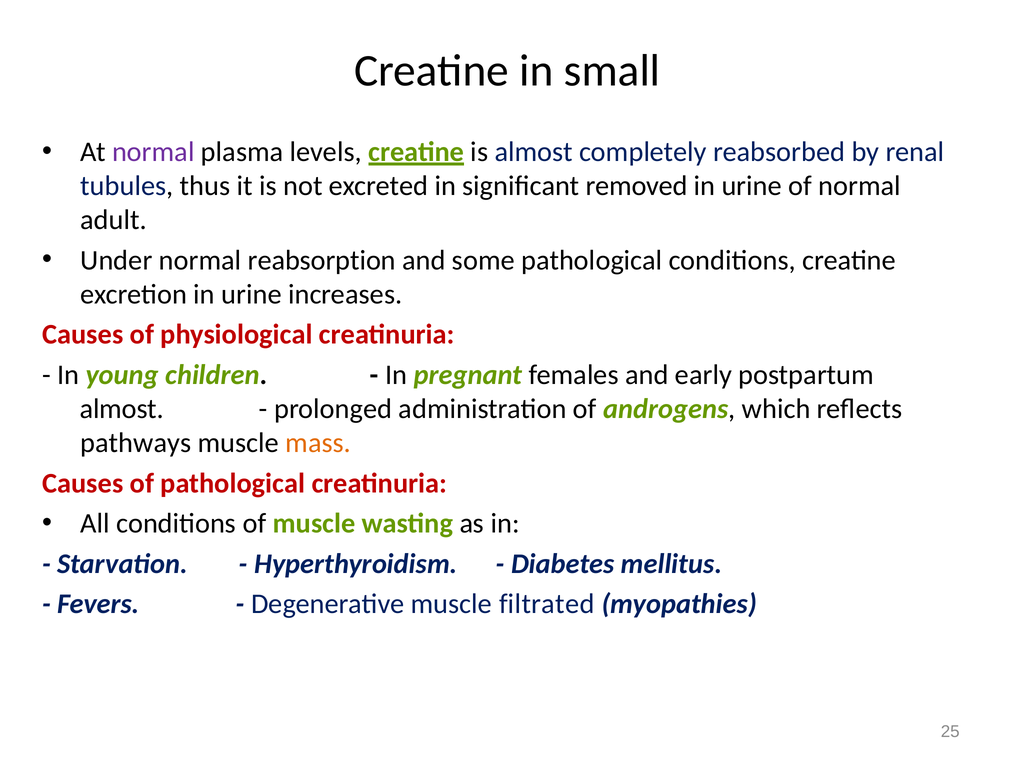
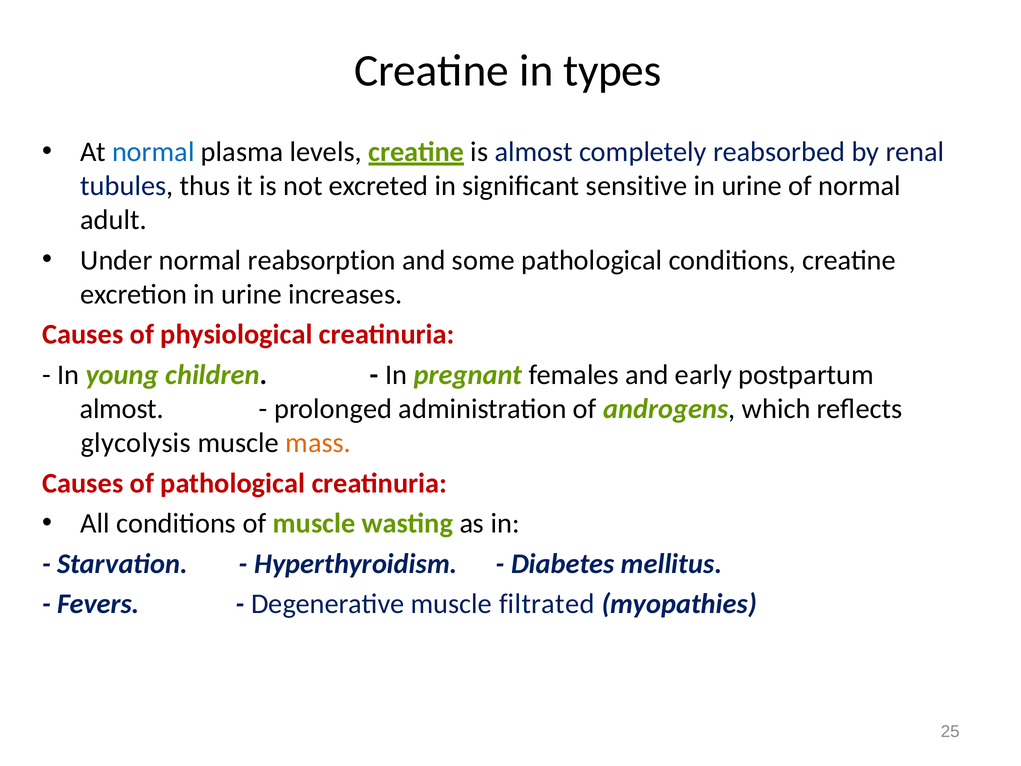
small: small -> types
normal at (153, 152) colour: purple -> blue
removed: removed -> sensitive
pathways: pathways -> glycolysis
